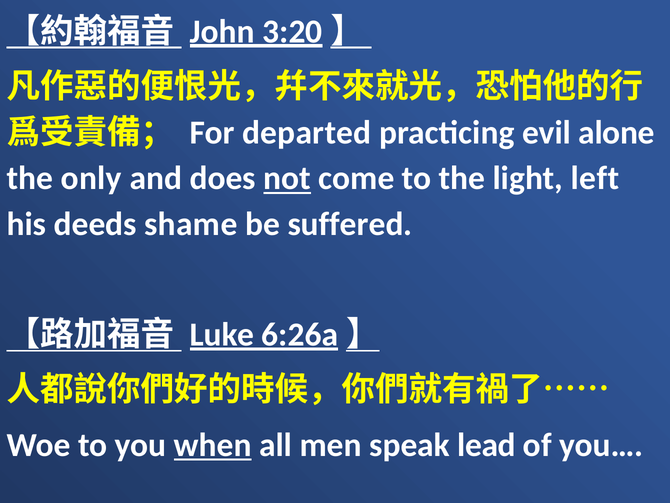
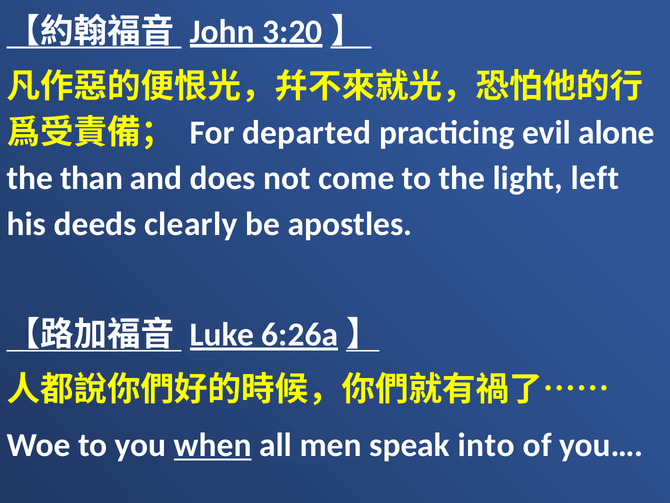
only: only -> than
not underline: present -> none
shame: shame -> clearly
suffered: suffered -> apostles
lead: lead -> into
